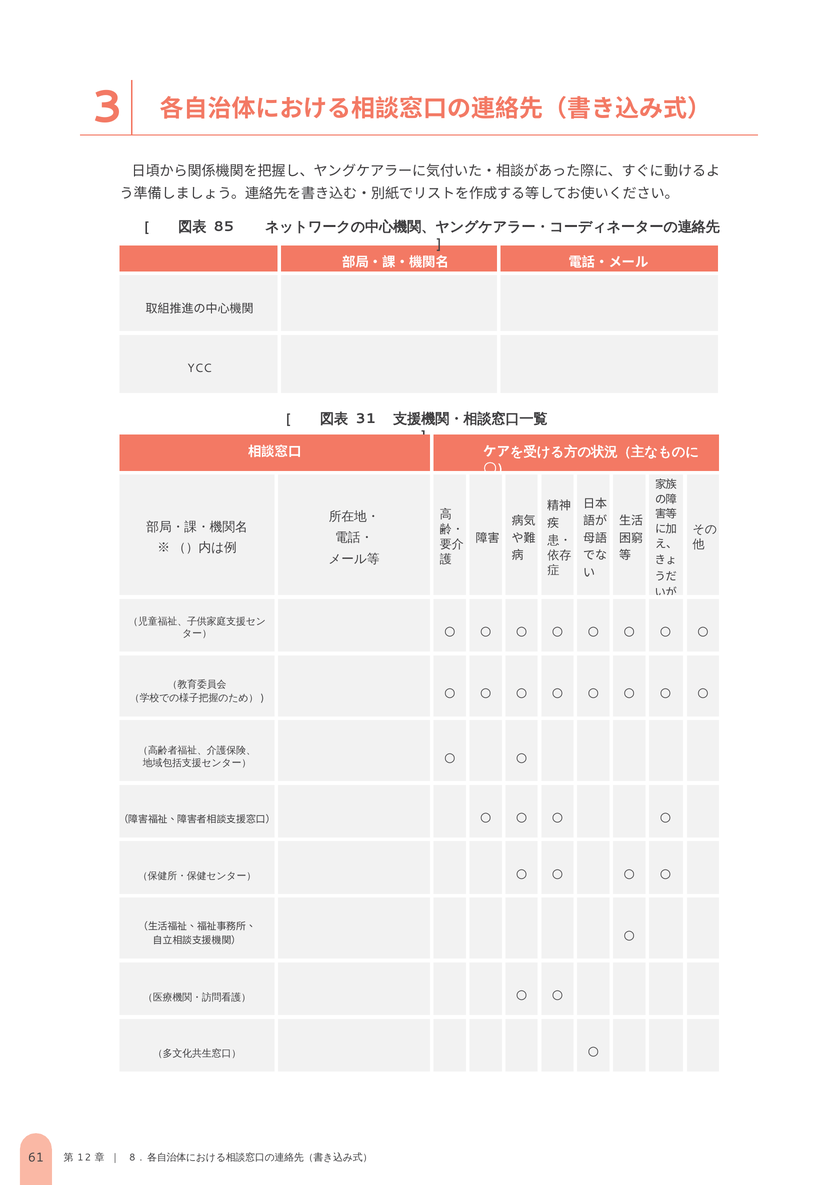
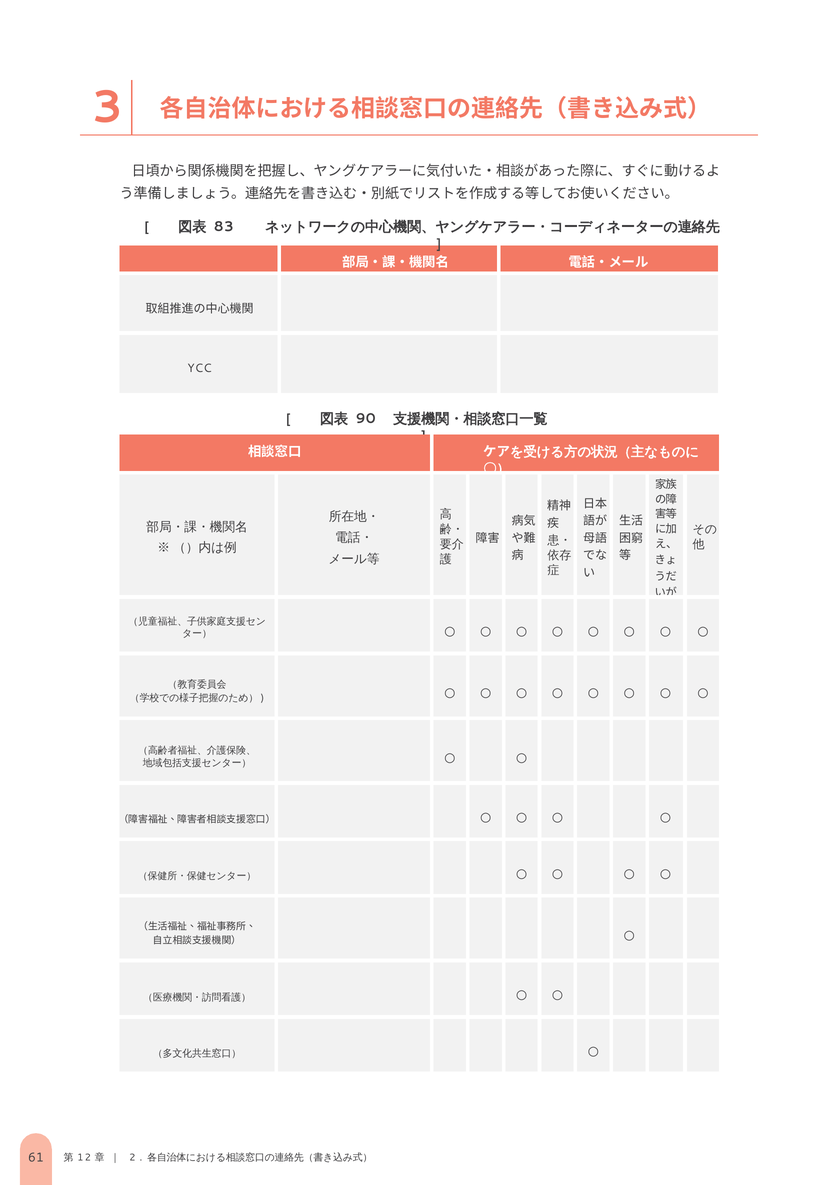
85: 85 -> 83
31: 31 -> 90
8: 8 -> 2
